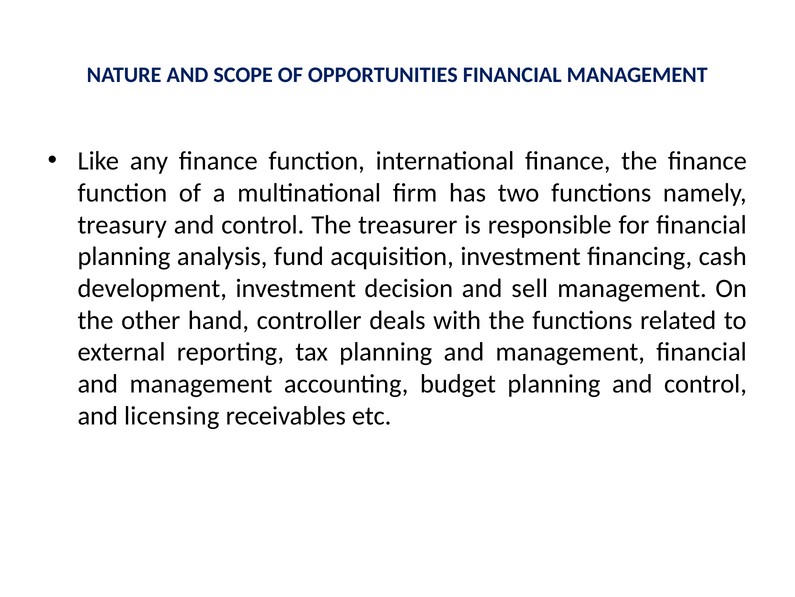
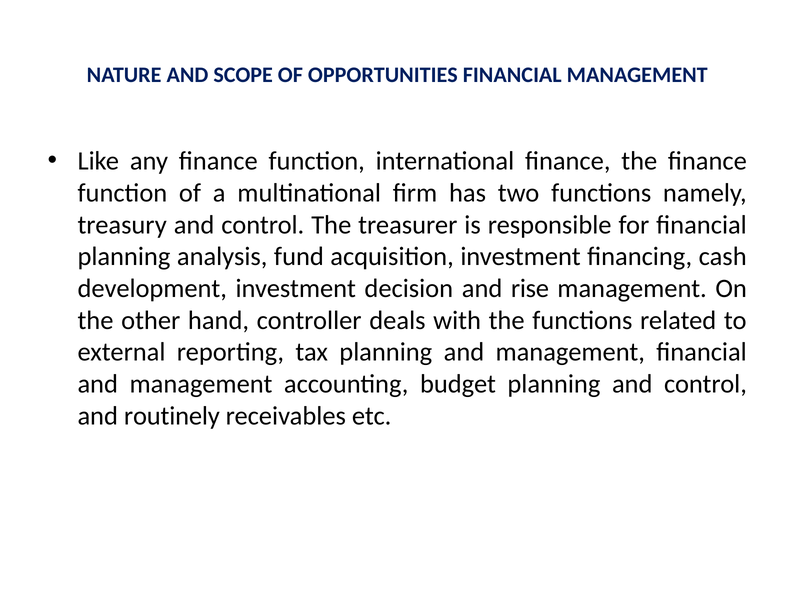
sell: sell -> rise
licensing: licensing -> routinely
